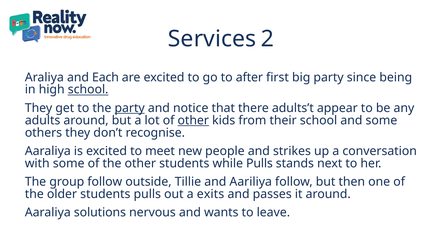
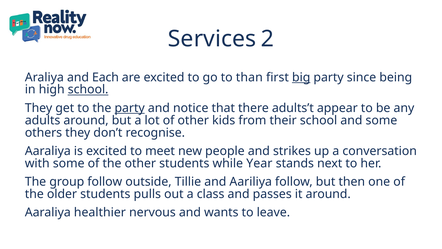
after: after -> than
big underline: none -> present
other at (193, 120) underline: present -> none
while Pulls: Pulls -> Year
exits: exits -> class
solutions: solutions -> healthier
